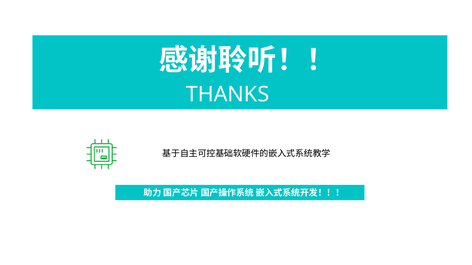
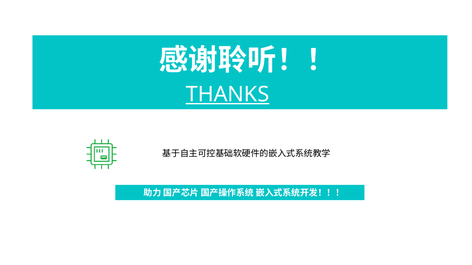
THANKS underline: none -> present
